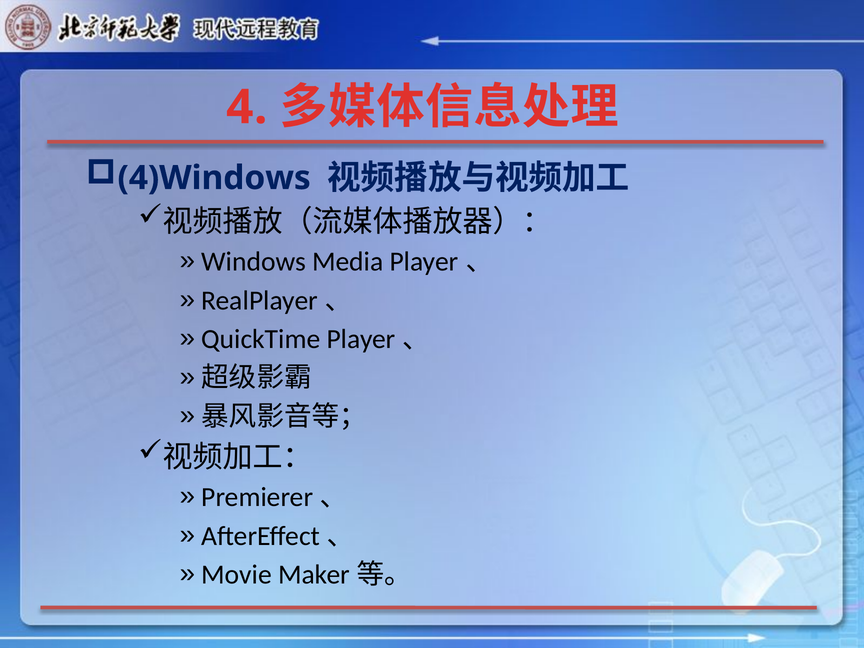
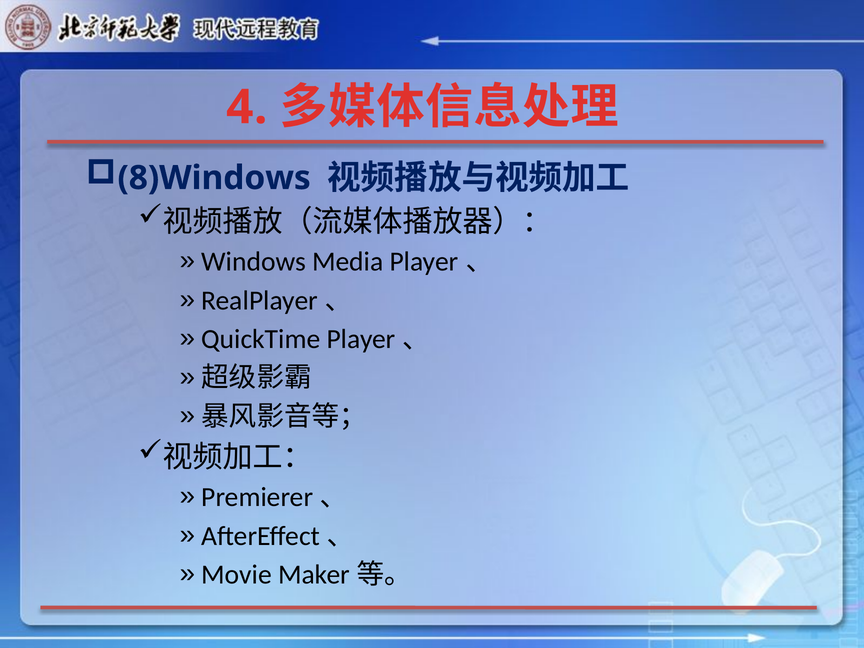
4)Windows: 4)Windows -> 8)Windows
